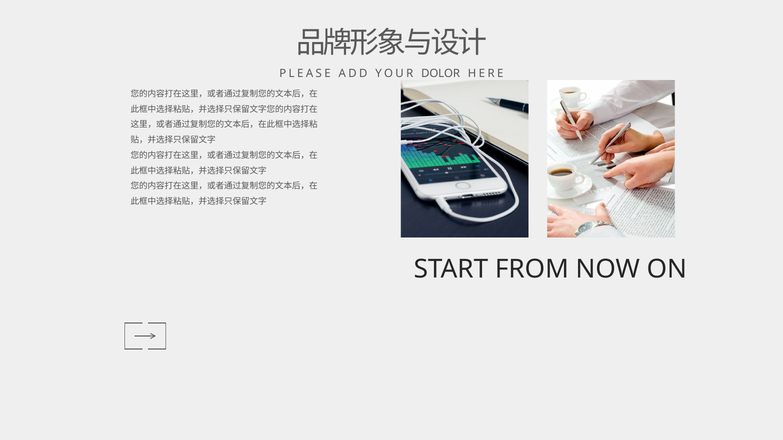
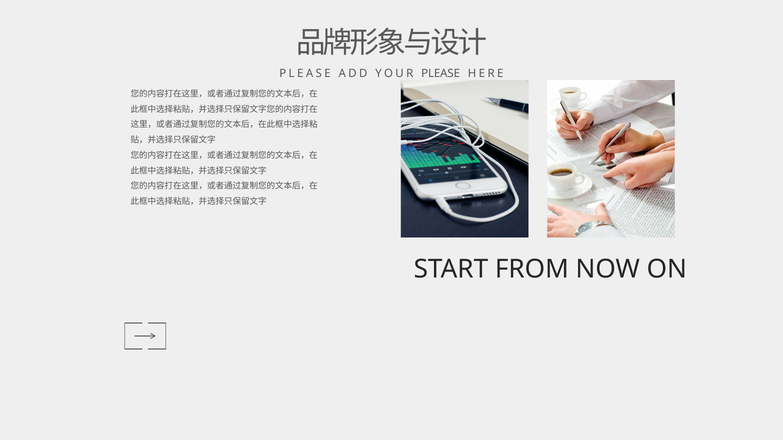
YOUR DOLOR: DOLOR -> PLEASE
